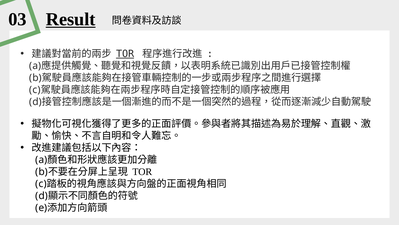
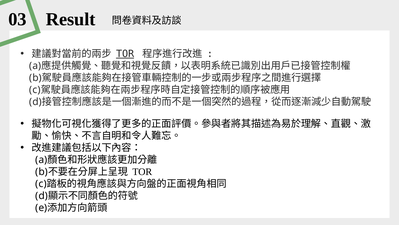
Result underline: present -> none
